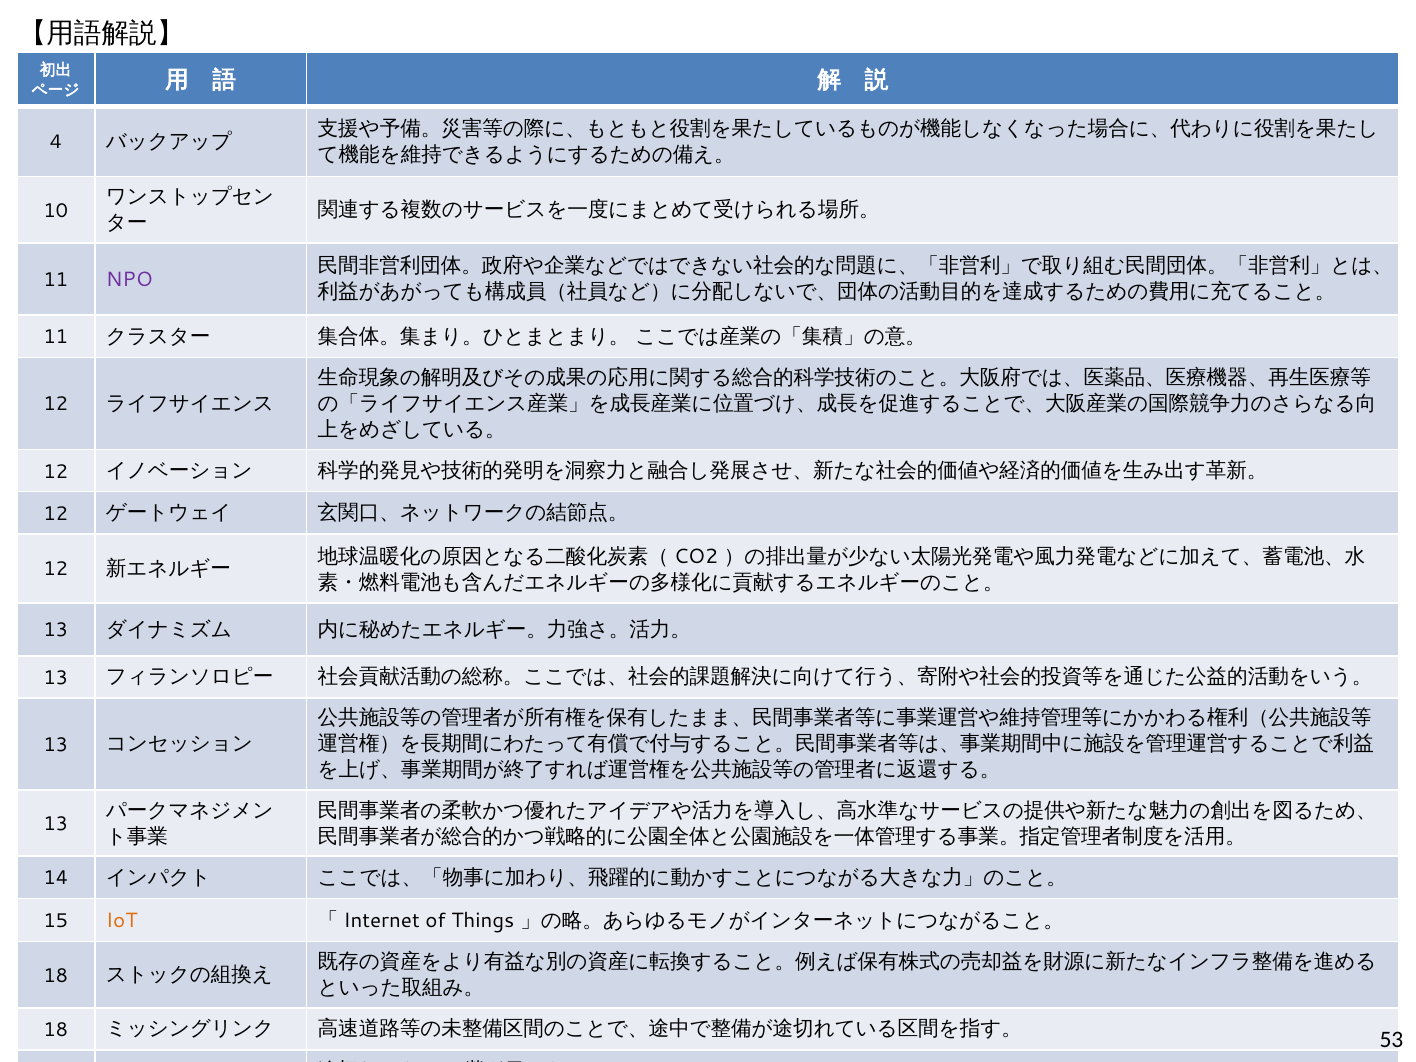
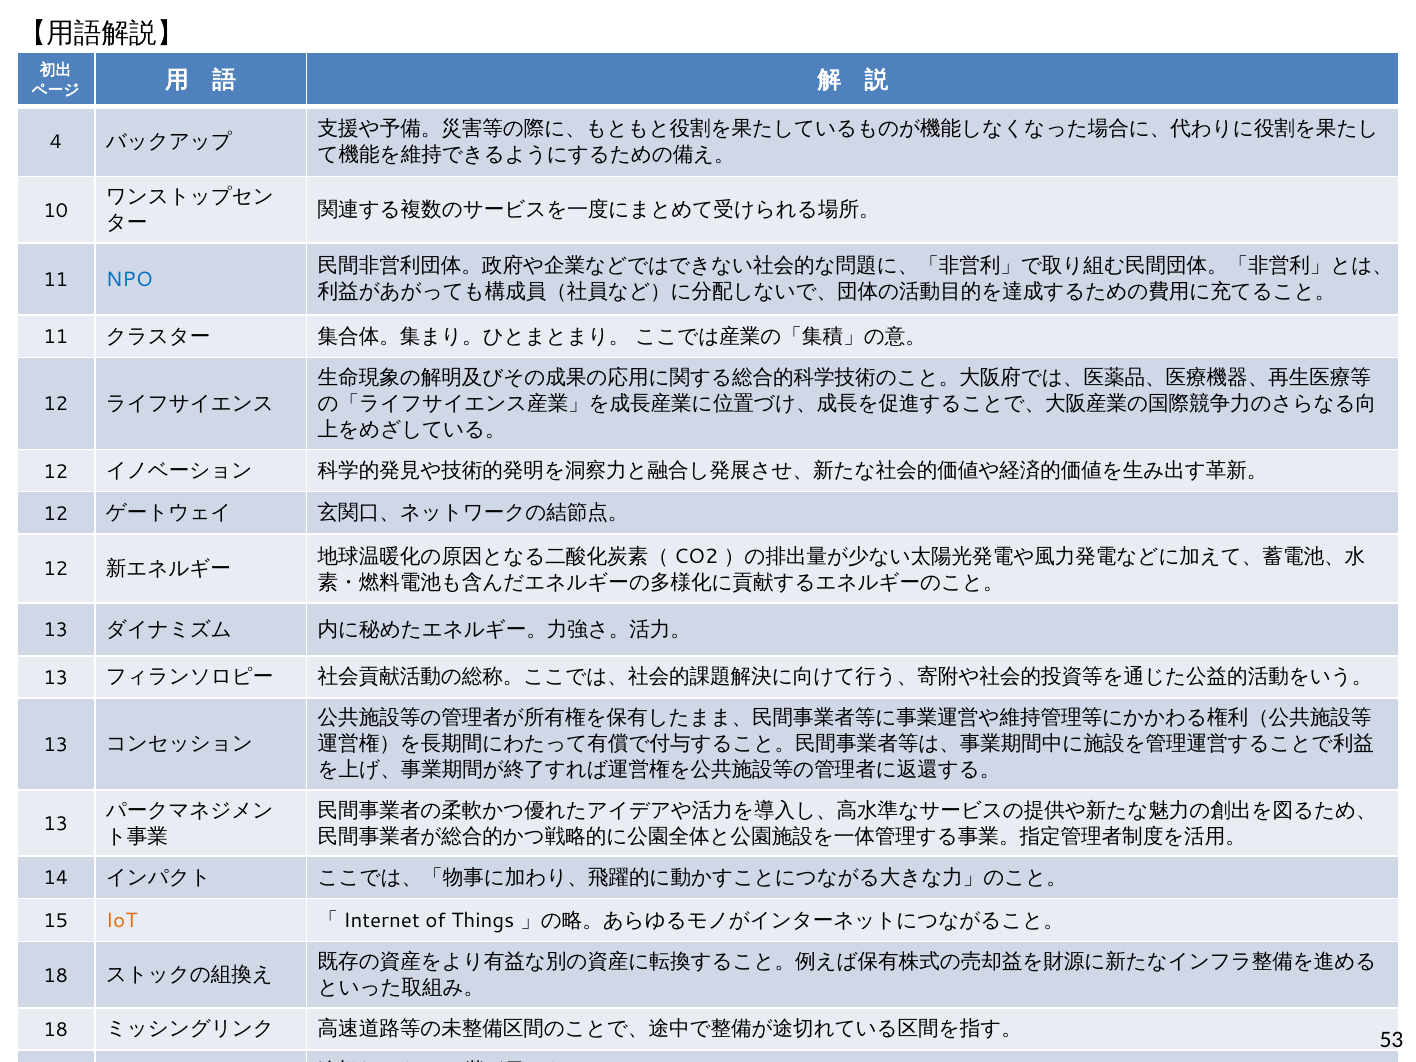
NPO colour: purple -> blue
